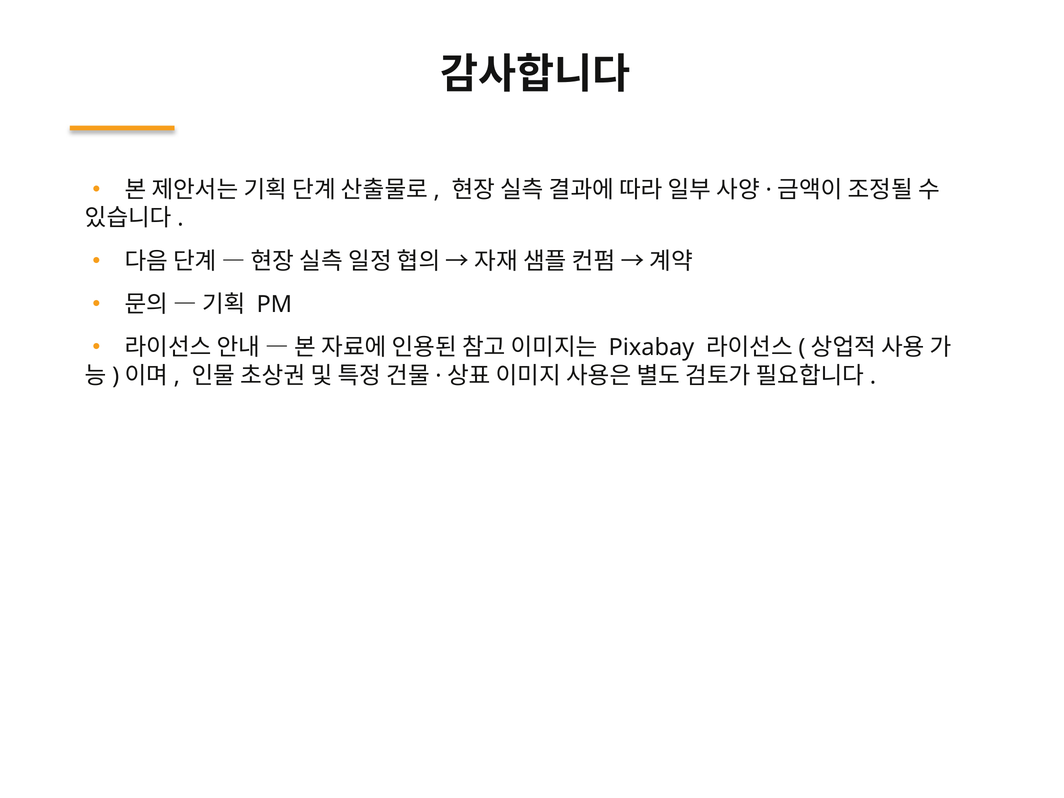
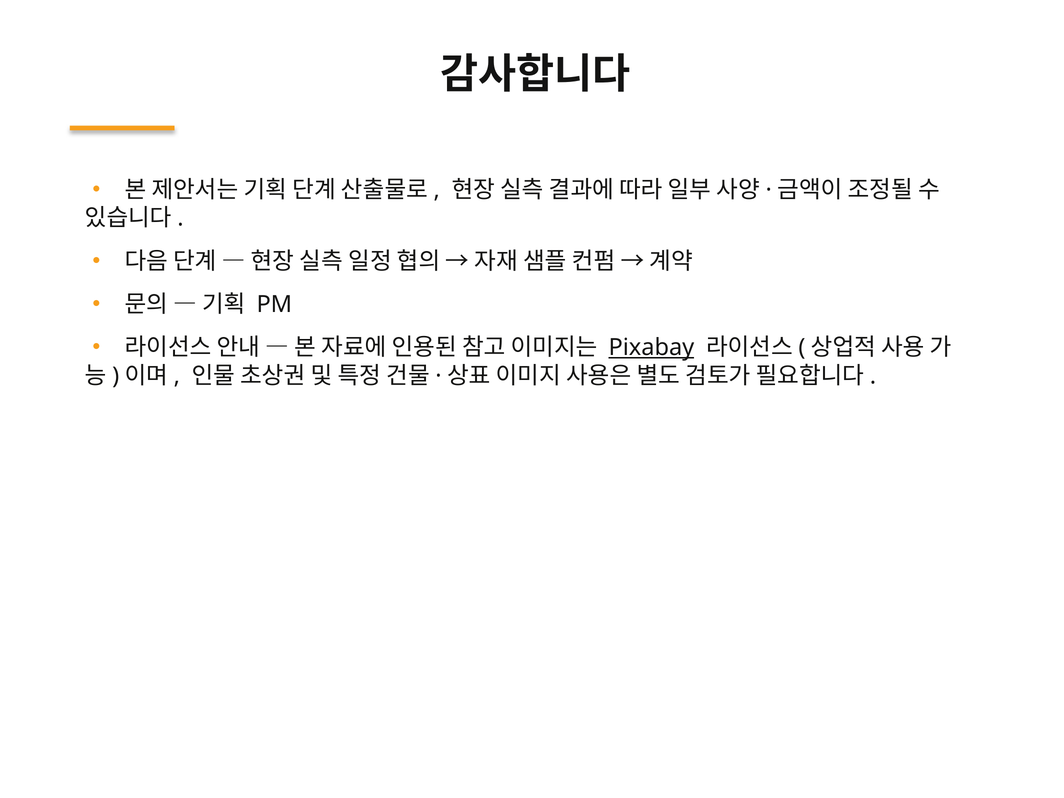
Pixabay underline: none -> present
